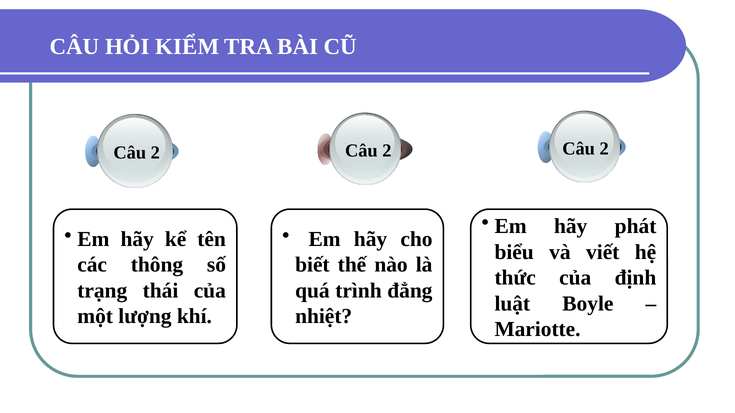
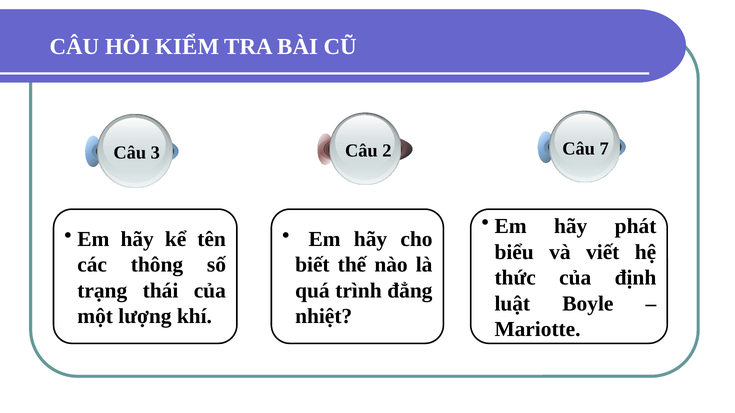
2 at (155, 153): 2 -> 3
2 at (604, 149): 2 -> 7
